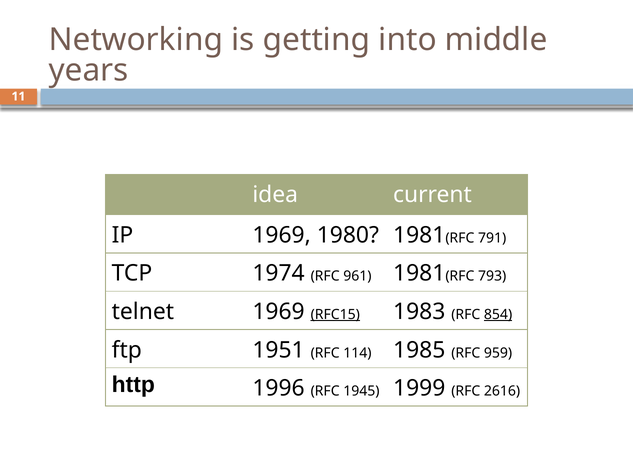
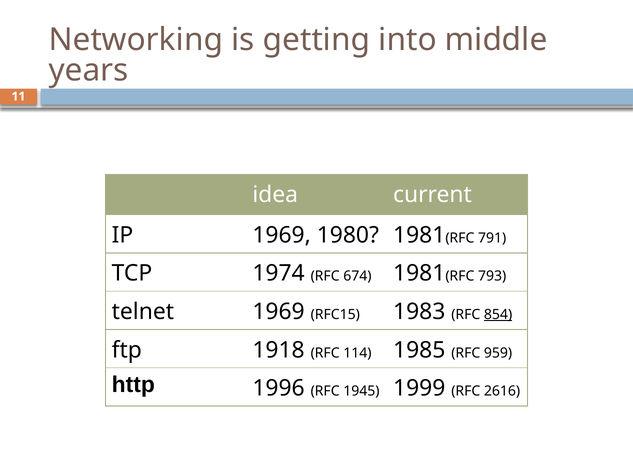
961: 961 -> 674
RFC15 underline: present -> none
1951: 1951 -> 1918
